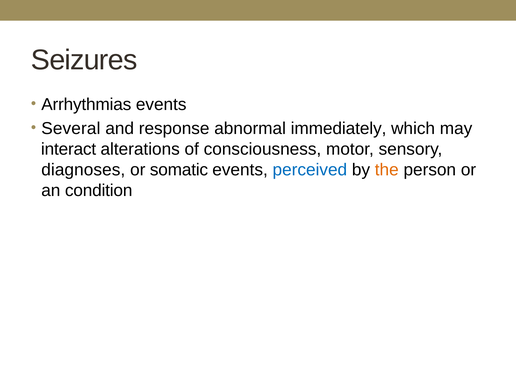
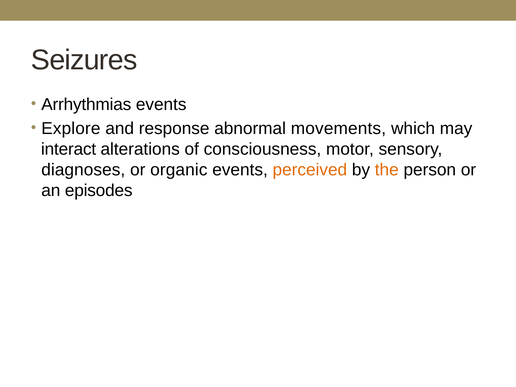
Several: Several -> Explore
immediately: immediately -> movements
somatic: somatic -> organic
perceived colour: blue -> orange
condition: condition -> episodes
